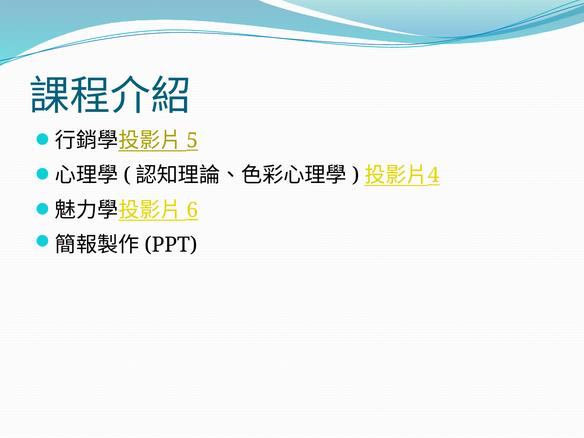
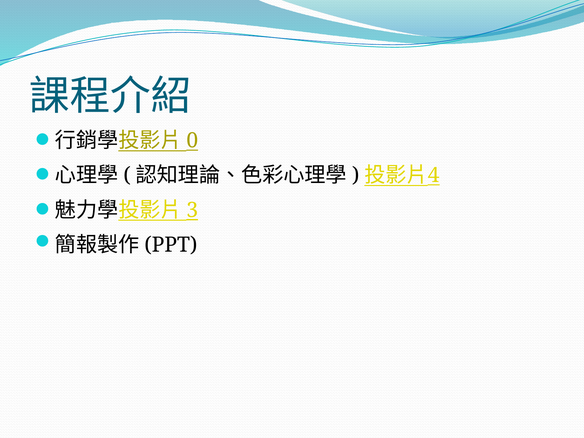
5: 5 -> 0
6: 6 -> 3
